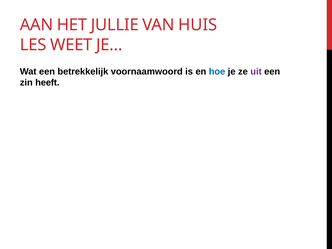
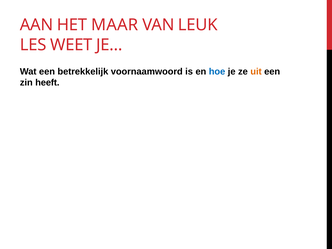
JULLIE: JULLIE -> MAAR
HUIS: HUIS -> LEUK
uit colour: purple -> orange
